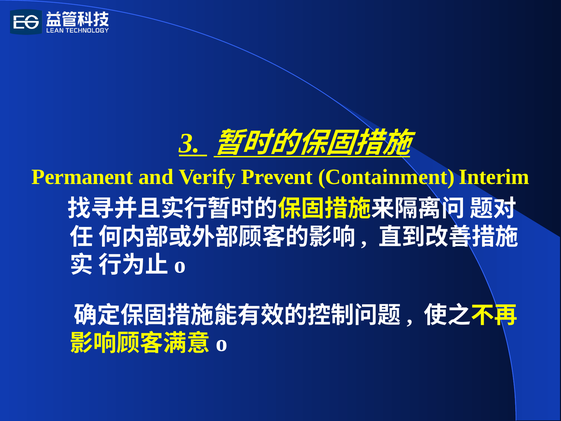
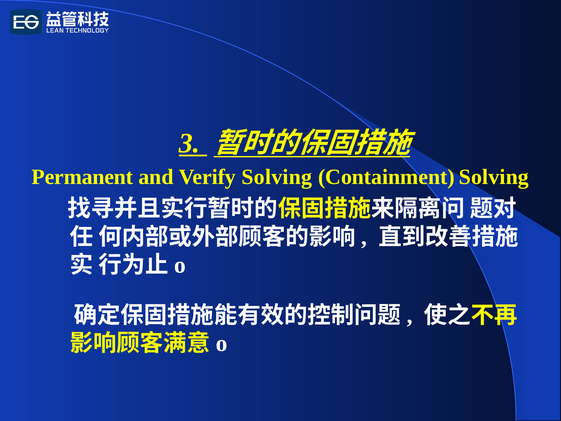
Verify Prevent: Prevent -> Solving
Containment Interim: Interim -> Solving
